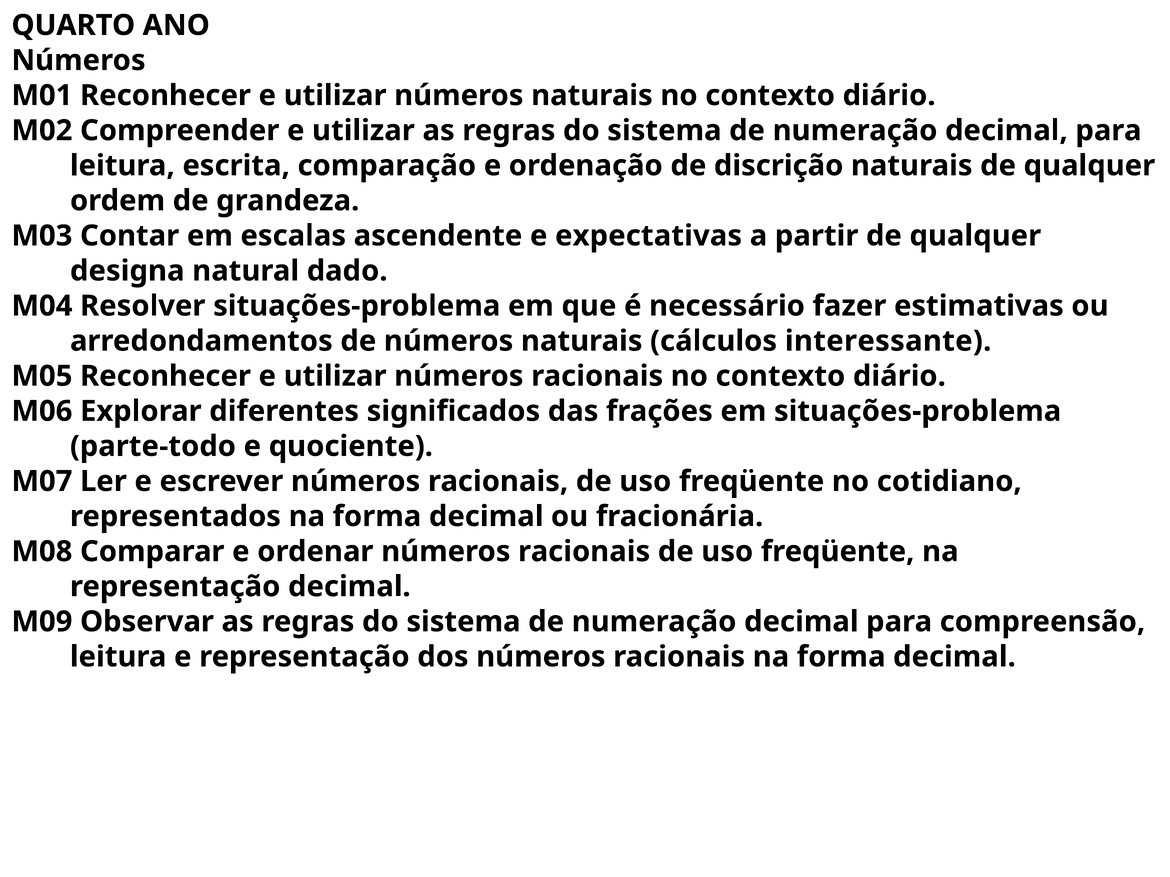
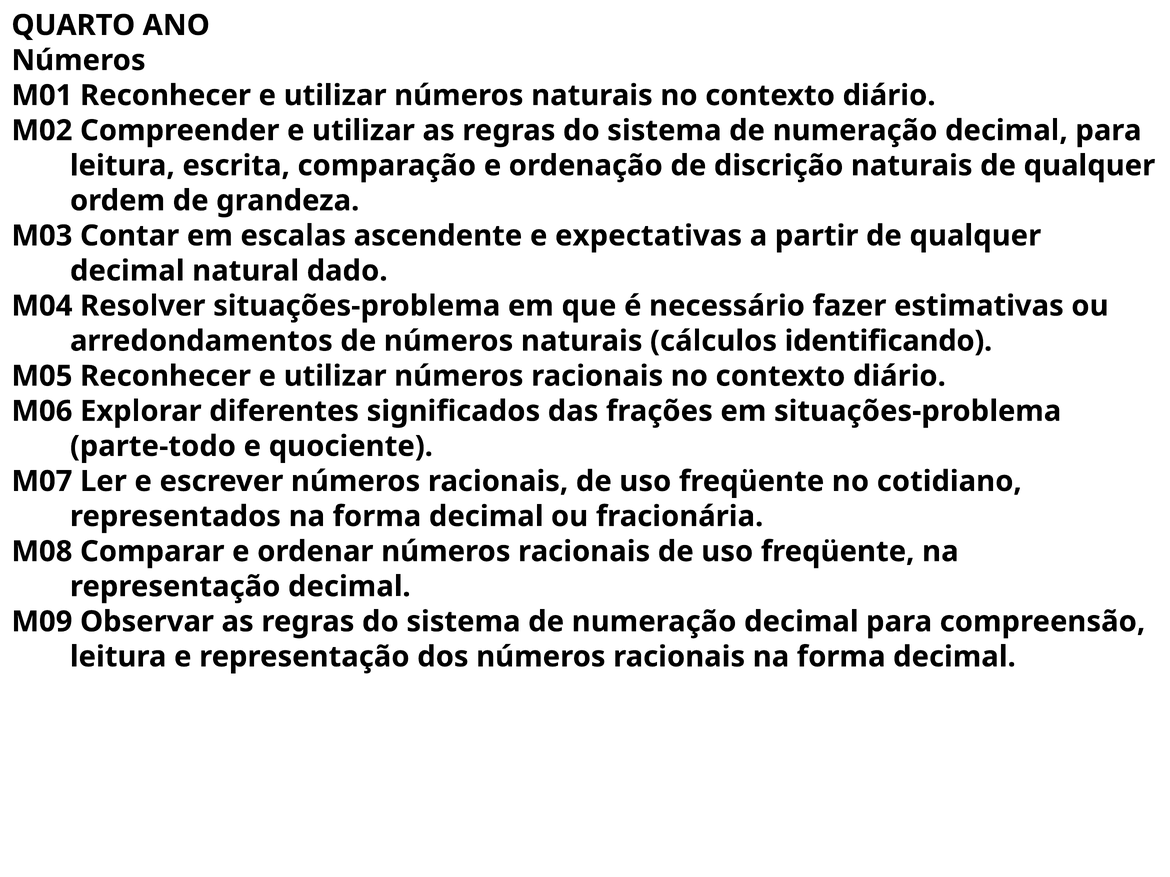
designa at (127, 271): designa -> decimal
interessante: interessante -> identificando
